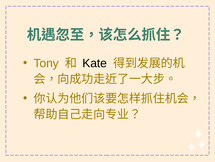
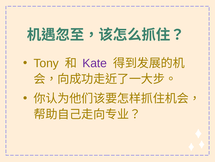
Kate colour: black -> purple
